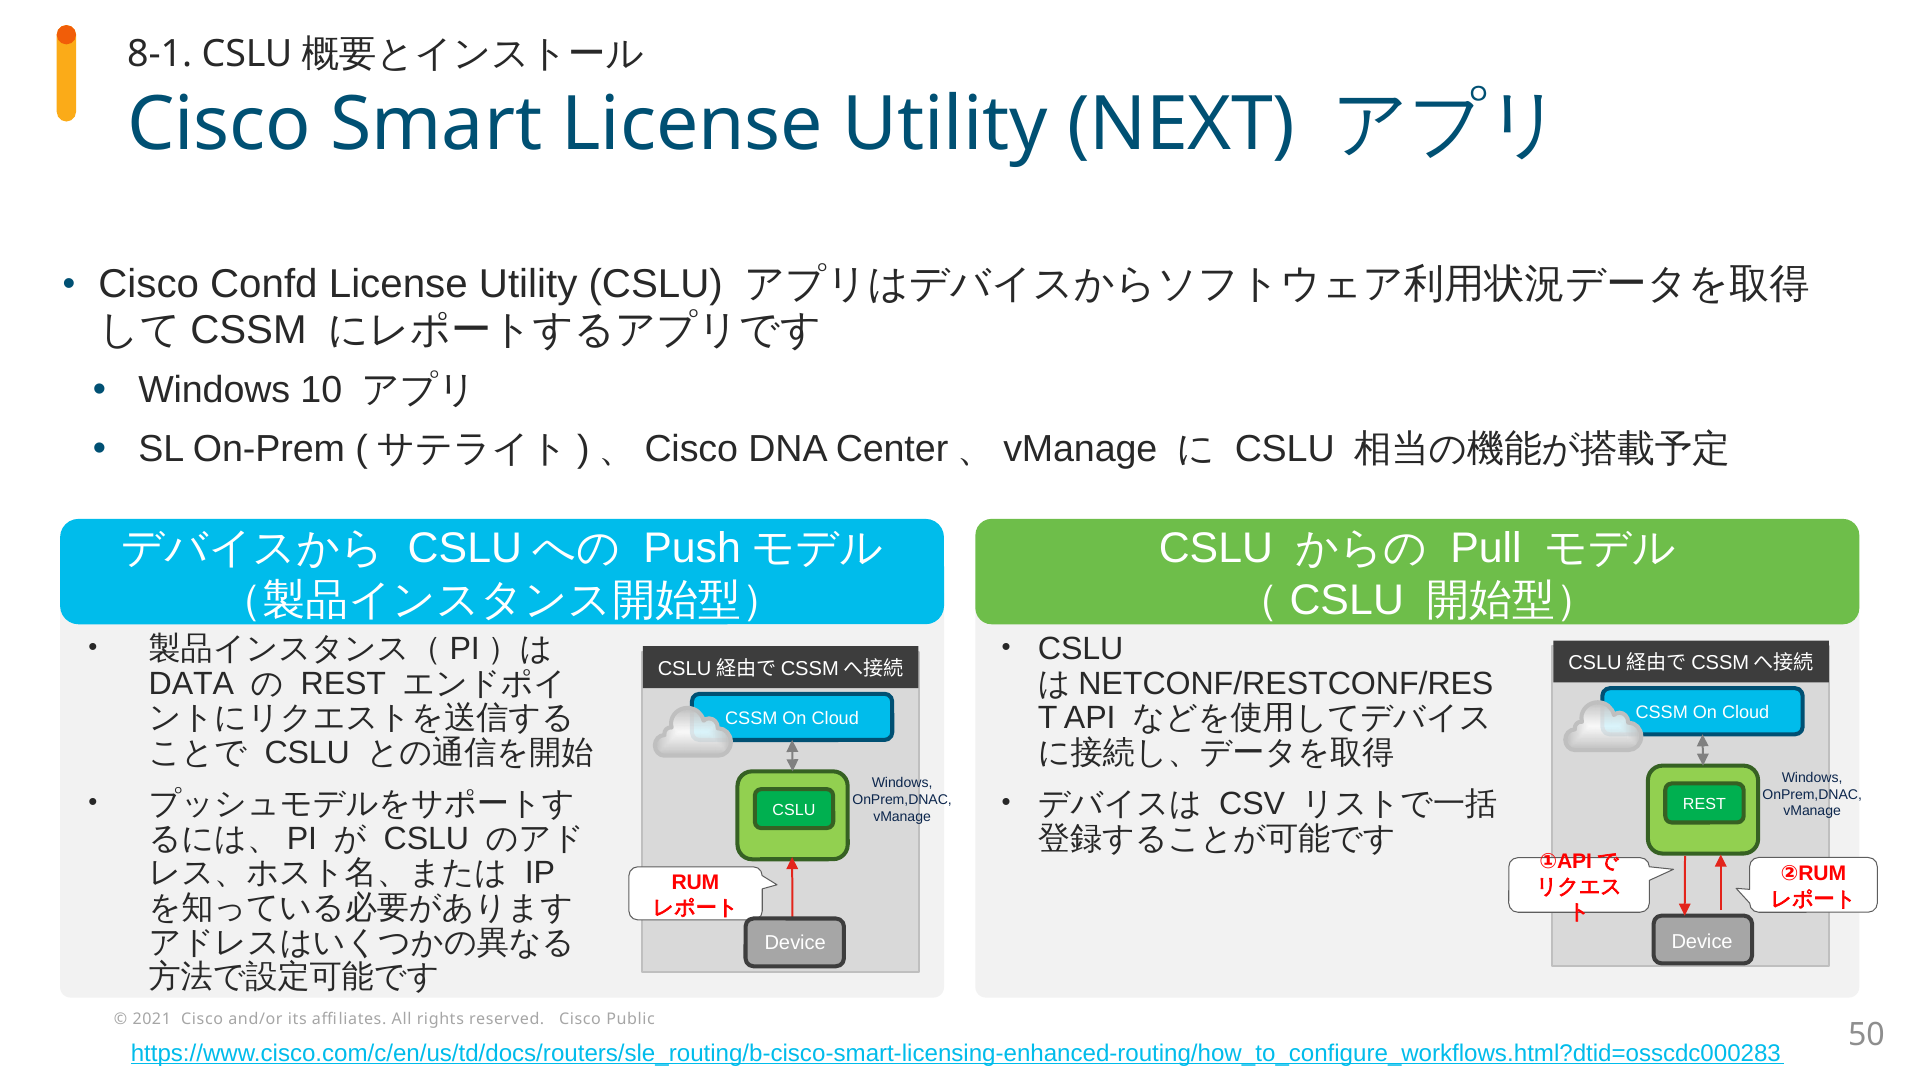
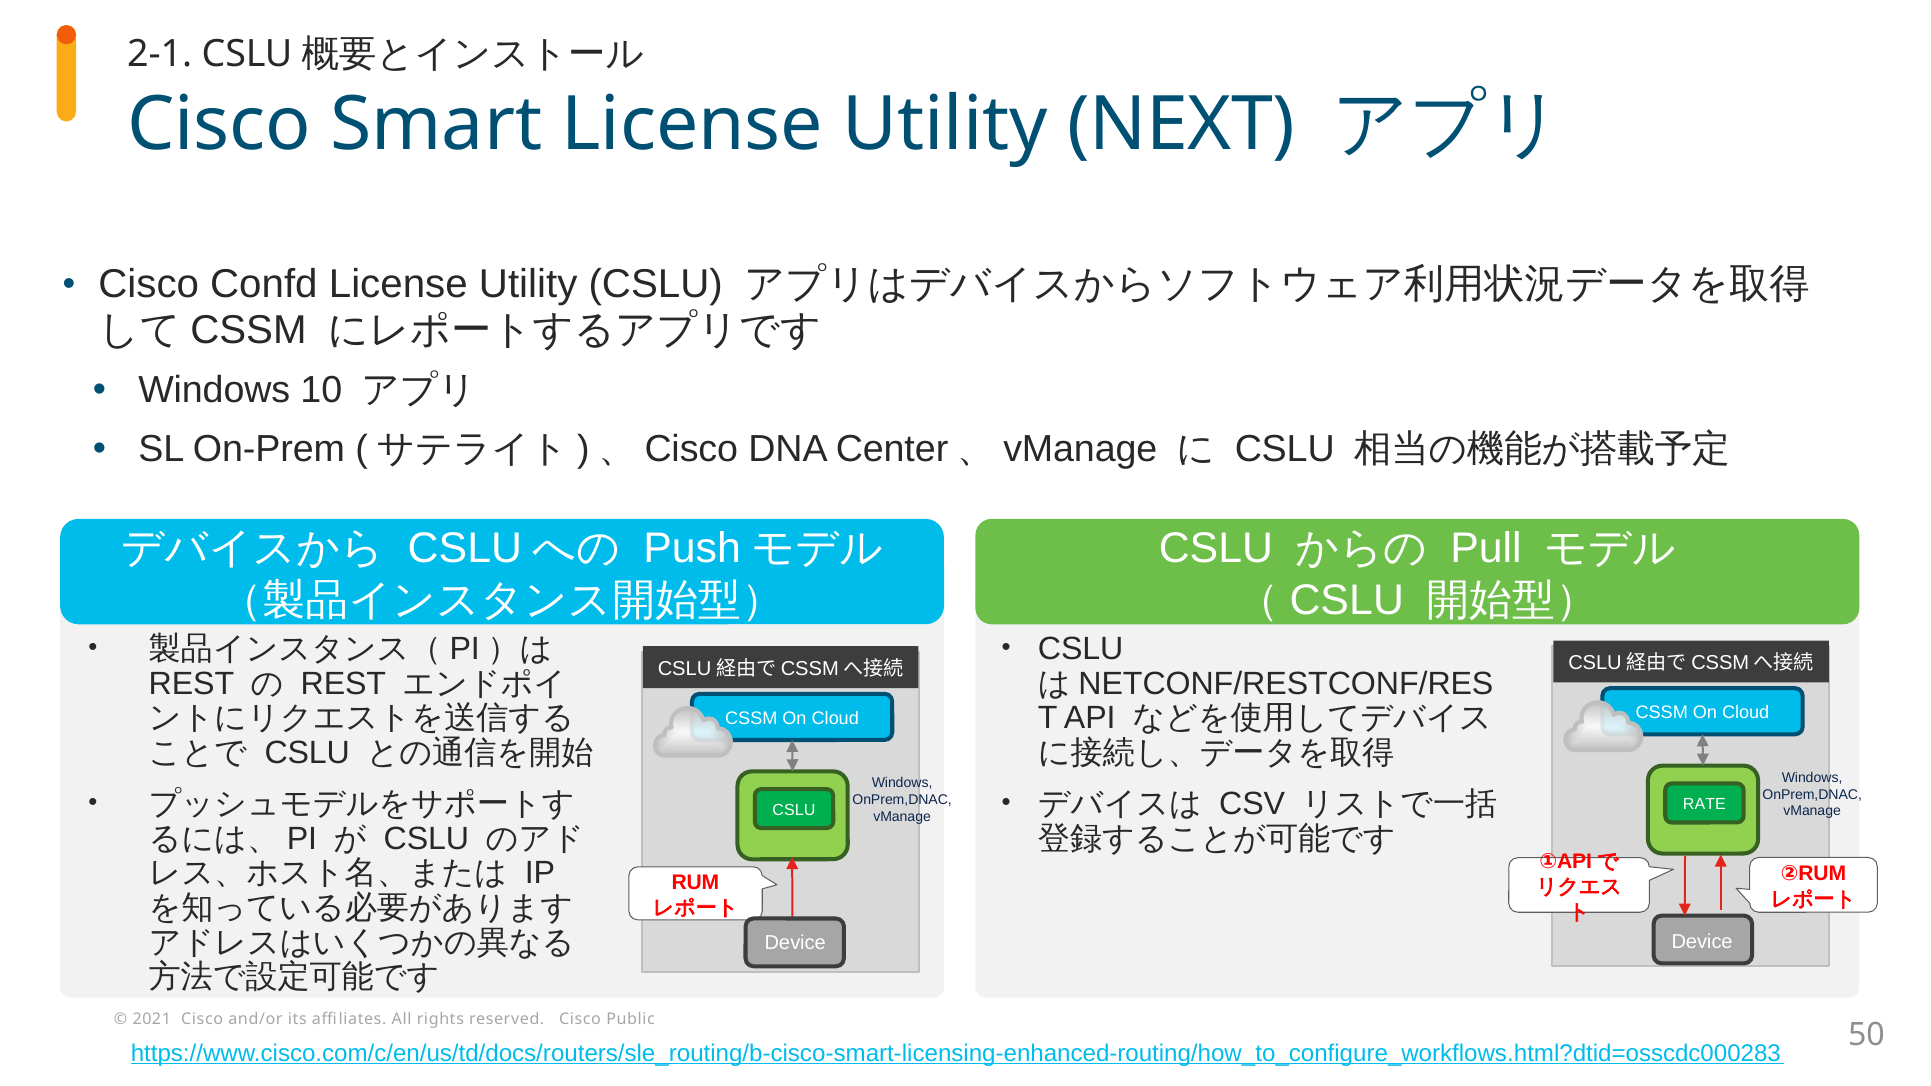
8-1: 8-1 -> 2-1
DATA at (191, 684): DATA -> REST
REST at (1704, 804): REST -> RATE
